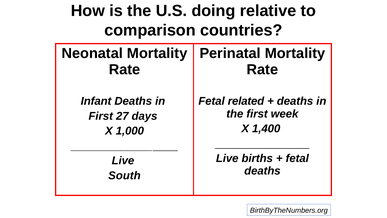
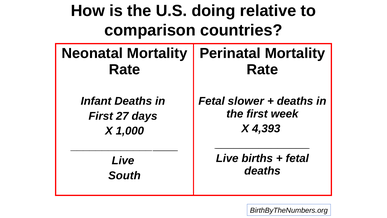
related: related -> slower
1,400: 1,400 -> 4,393
